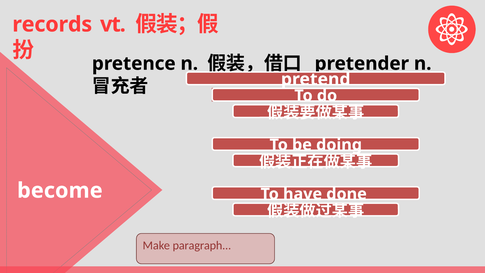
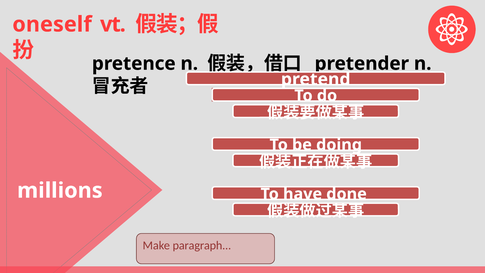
records: records -> oneself
become: become -> millions
